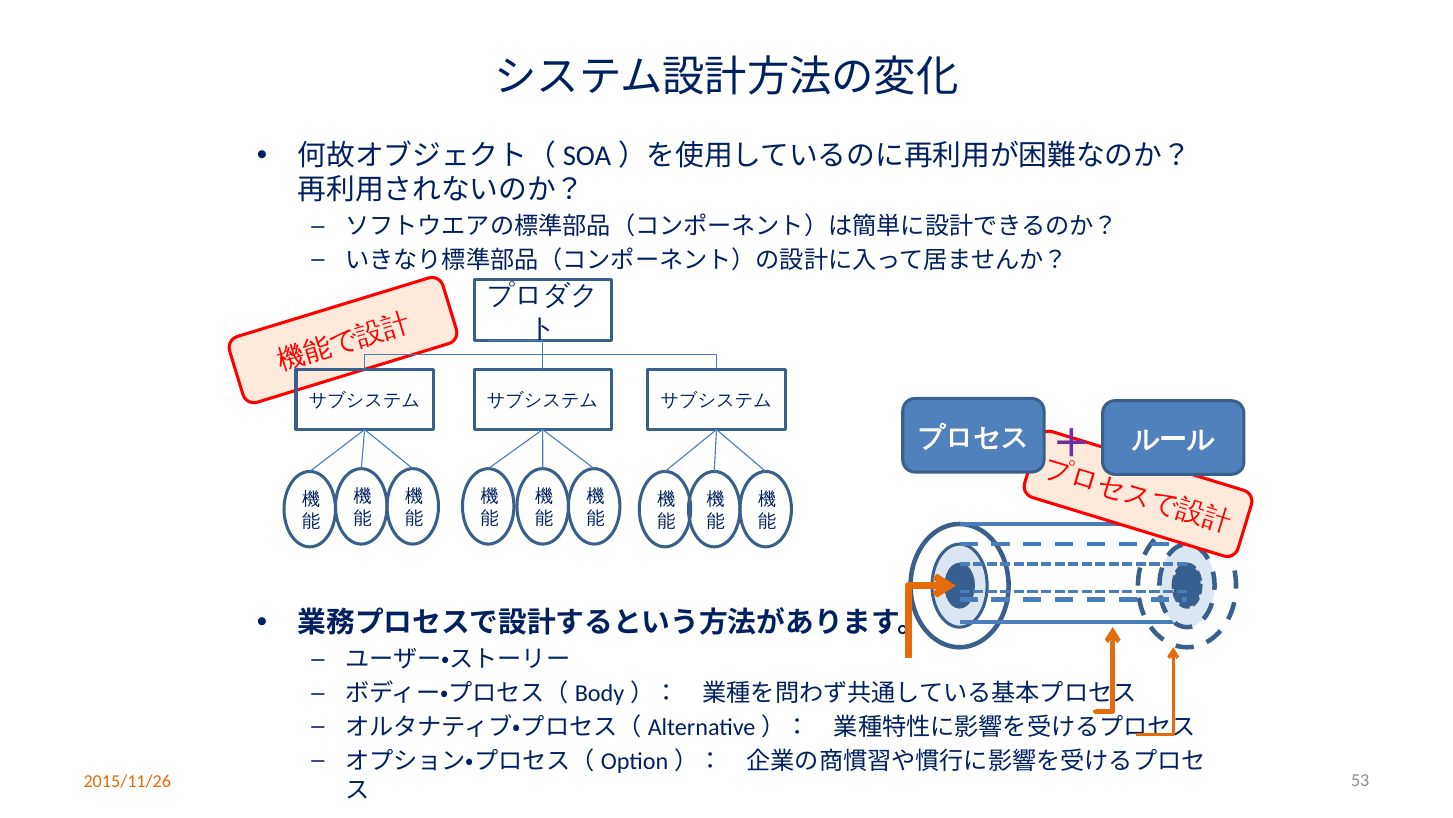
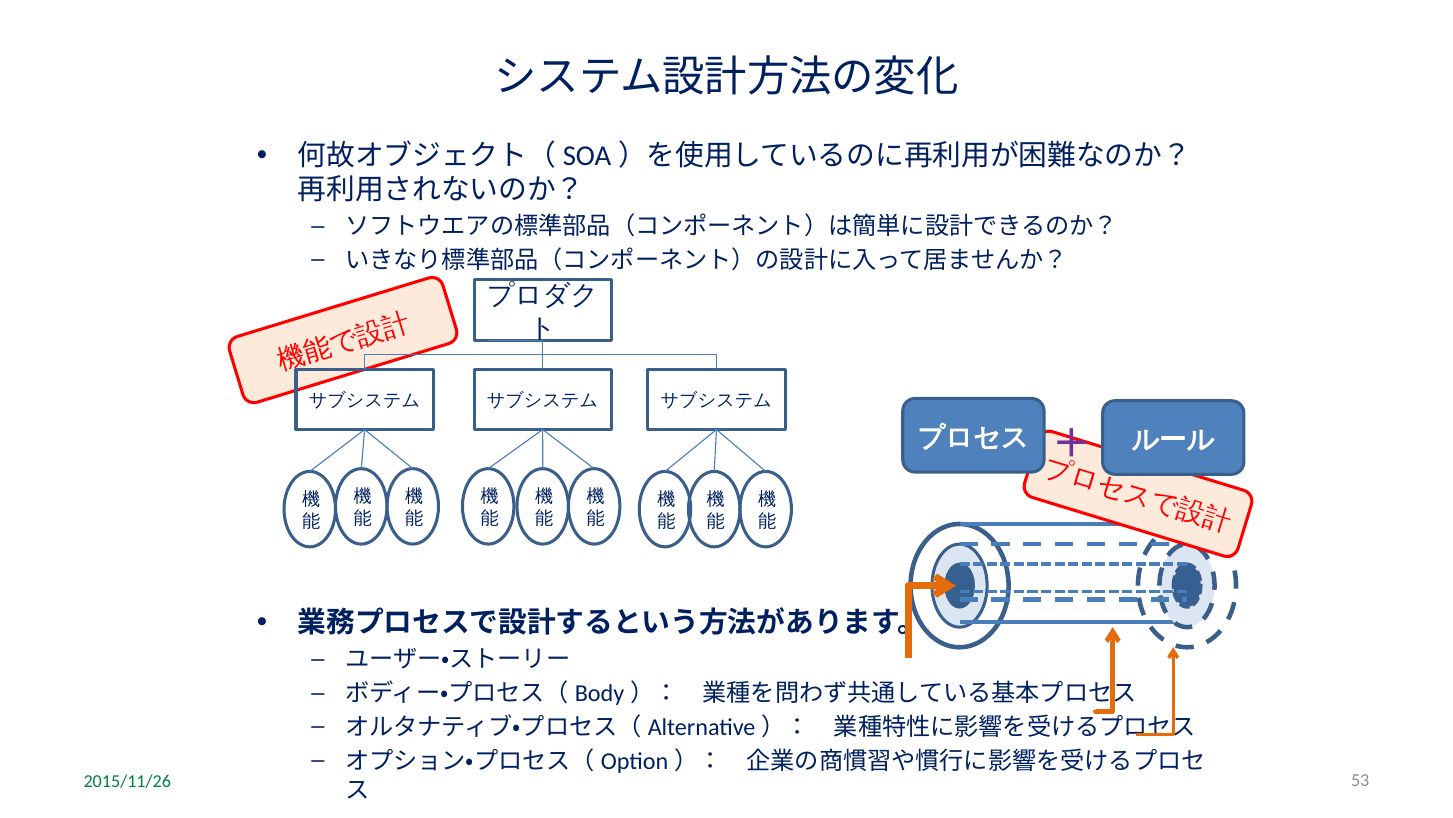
2015/11/26 colour: orange -> green
